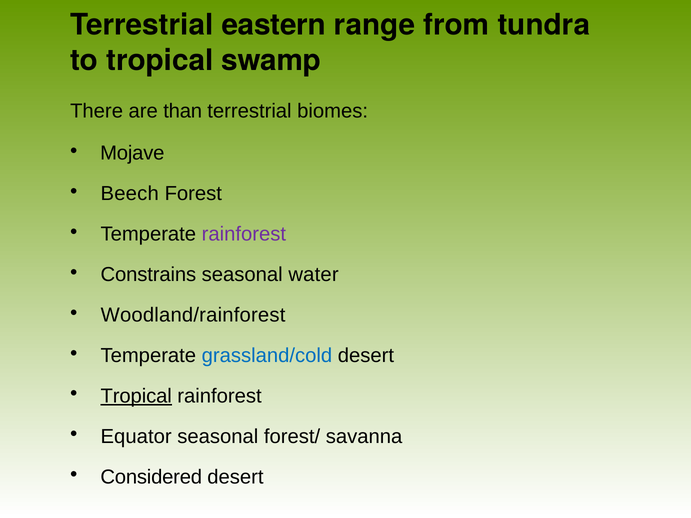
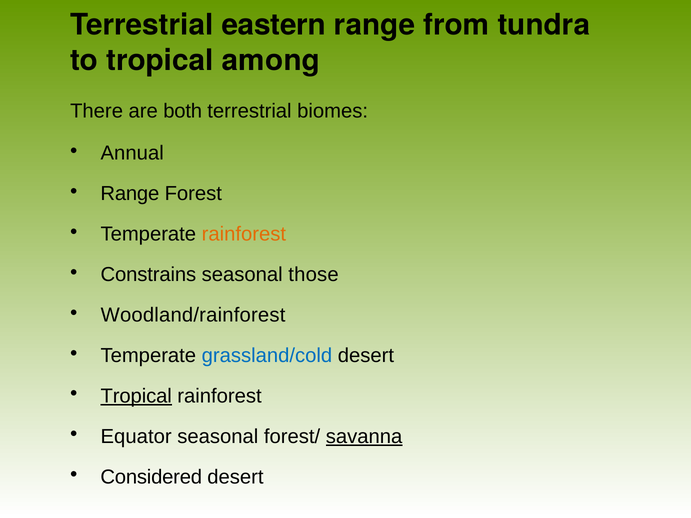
swamp: swamp -> among
than: than -> both
Mojave: Mojave -> Annual
Beech at (130, 194): Beech -> Range
rainforest at (244, 234) colour: purple -> orange
water: water -> those
savanna underline: none -> present
